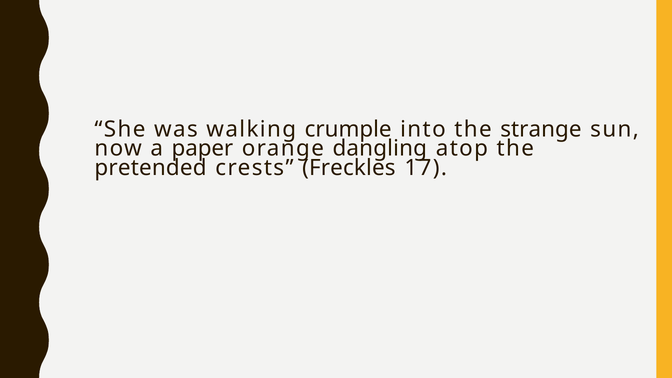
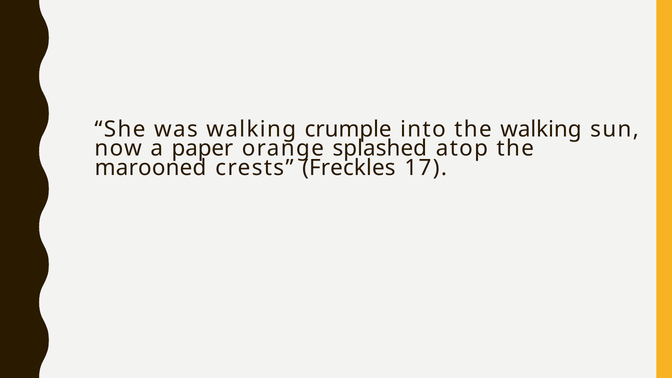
the strange: strange -> walking
dangling: dangling -> splashed
pretended: pretended -> marooned
